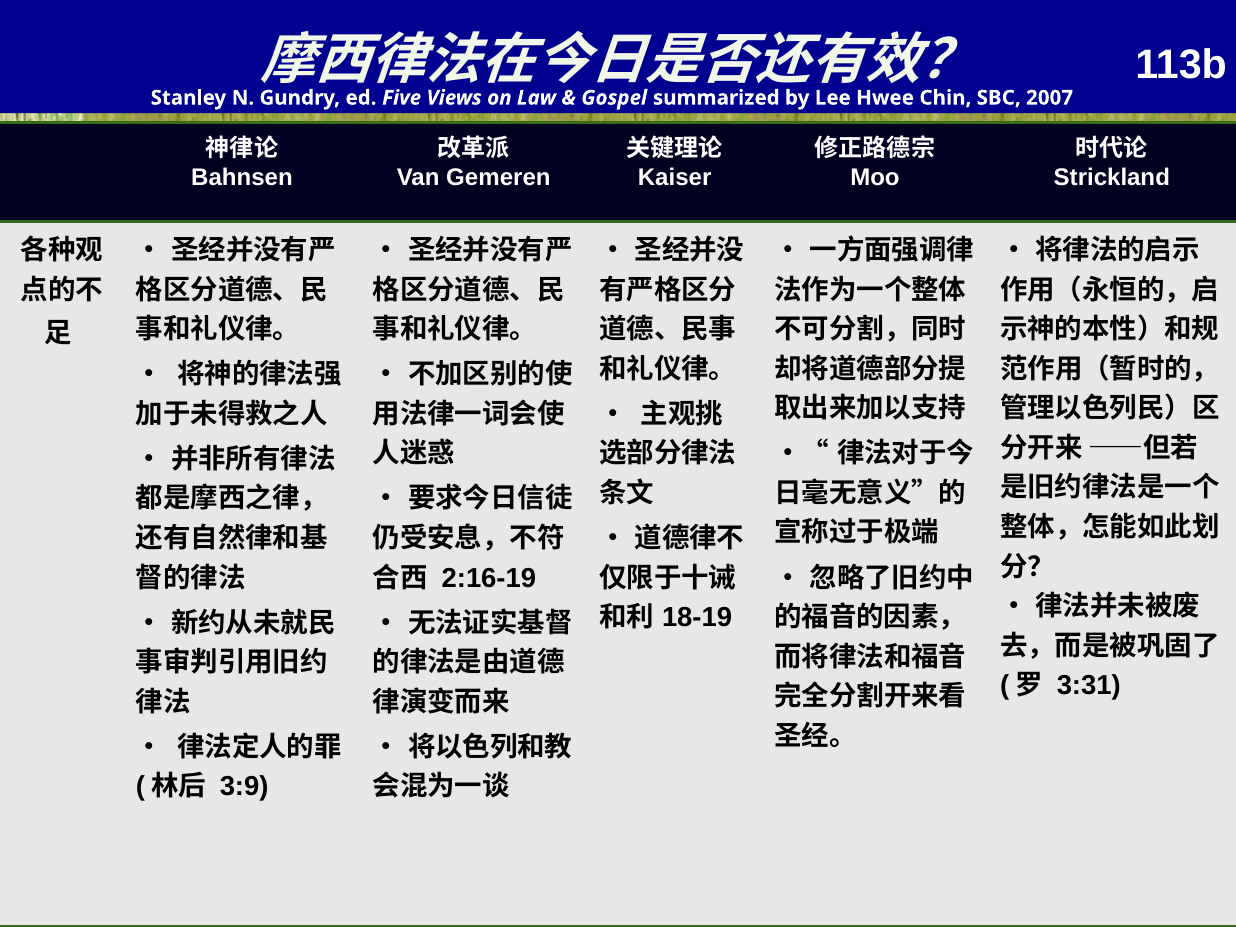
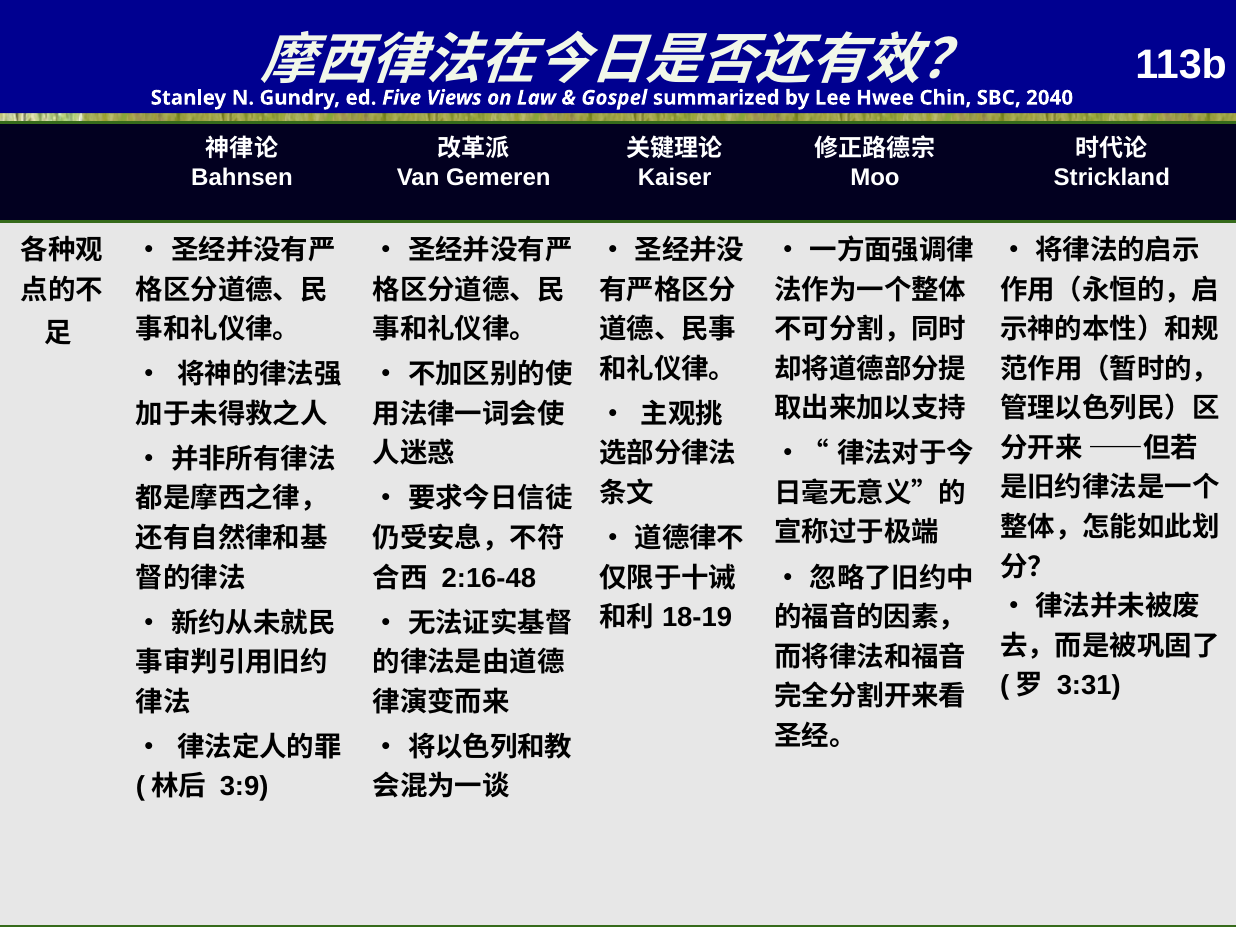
2007: 2007 -> 2040
2:16-19: 2:16-19 -> 2:16-48
